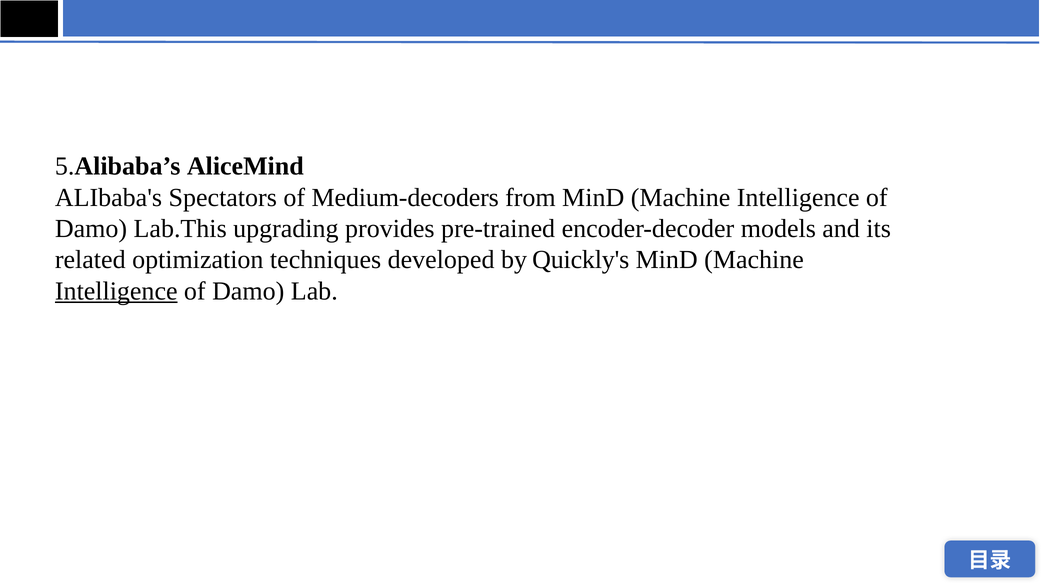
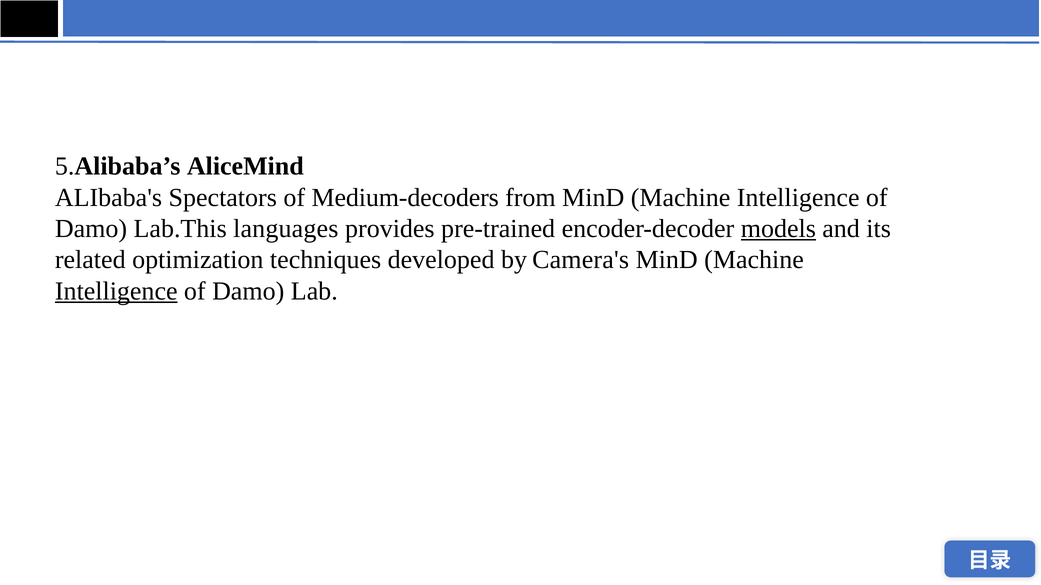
upgrading: upgrading -> languages
models underline: none -> present
Quickly's: Quickly's -> Camera's
